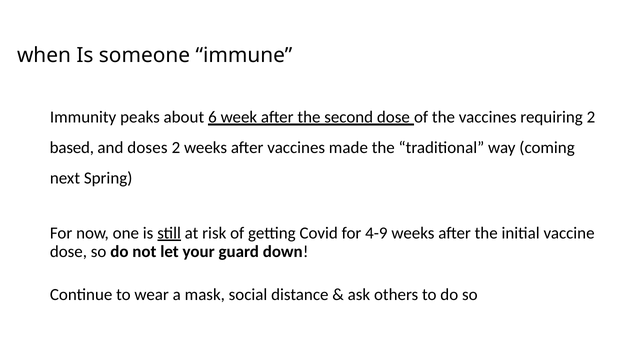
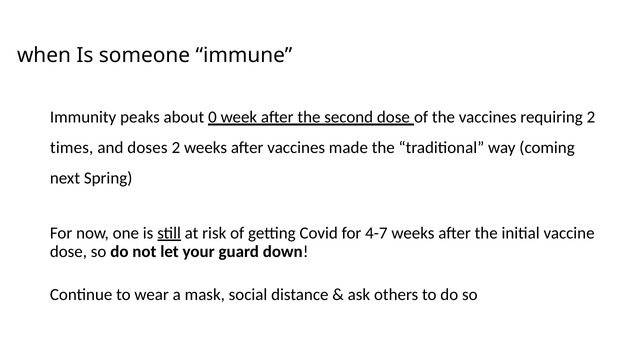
6: 6 -> 0
based: based -> times
4-9: 4-9 -> 4-7
